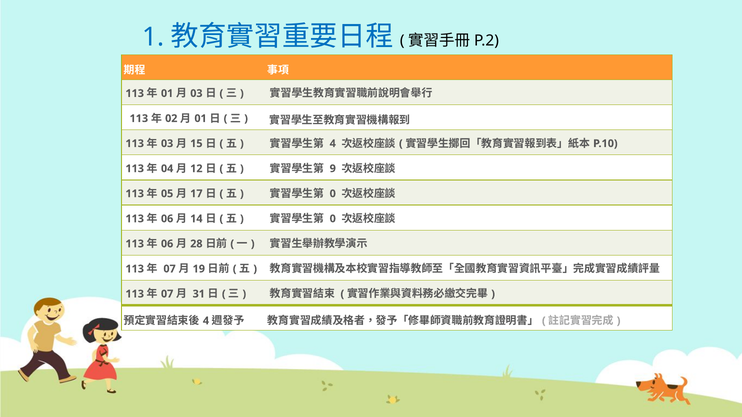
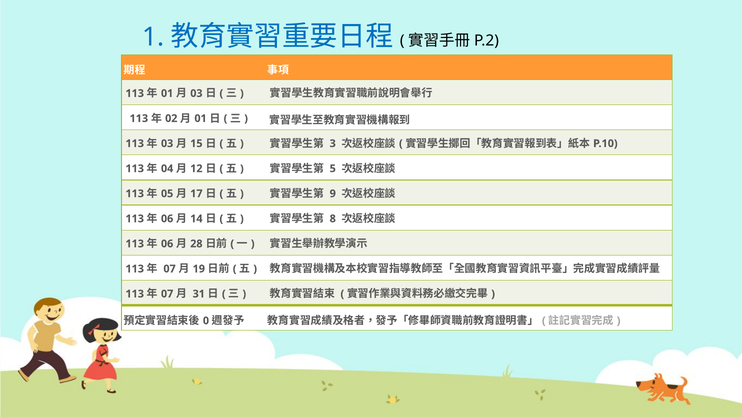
4 at (333, 144): 4 -> 3
9: 9 -> 5
0 at (333, 194): 0 -> 9
0 at (333, 219): 0 -> 8
4 at (206, 321): 4 -> 0
